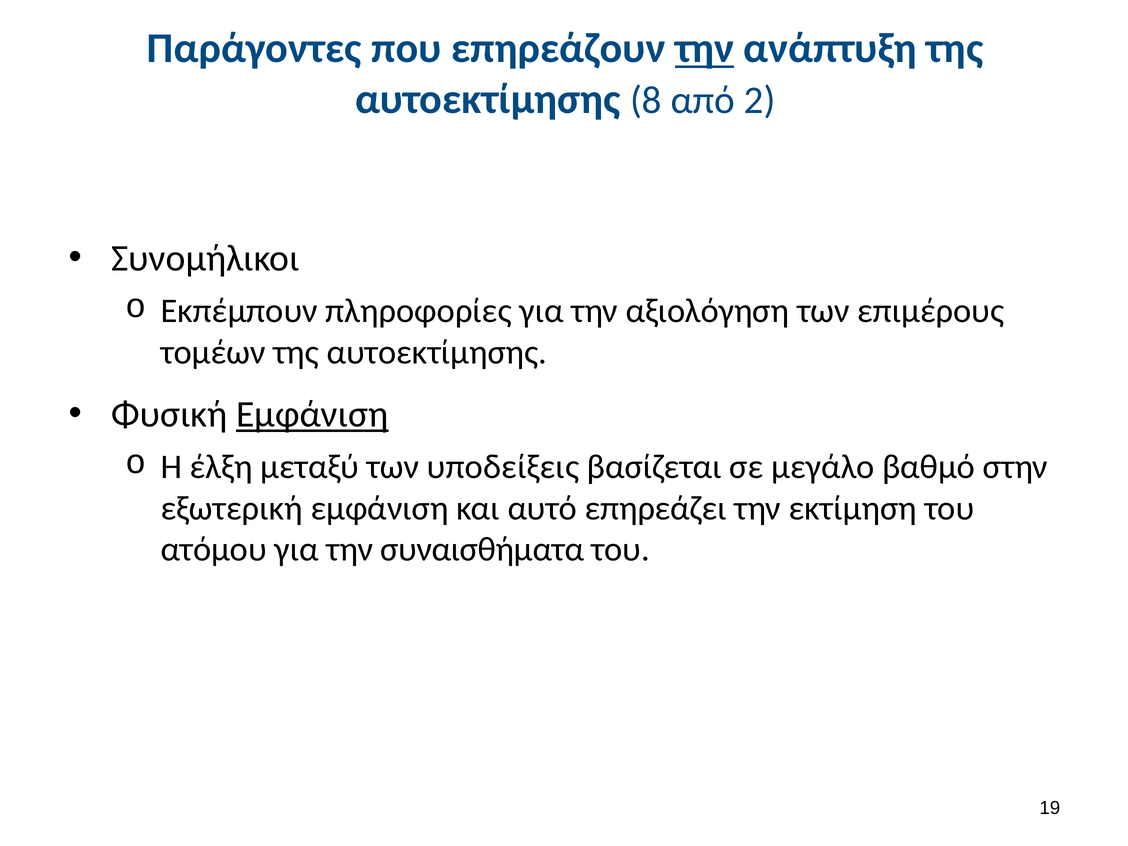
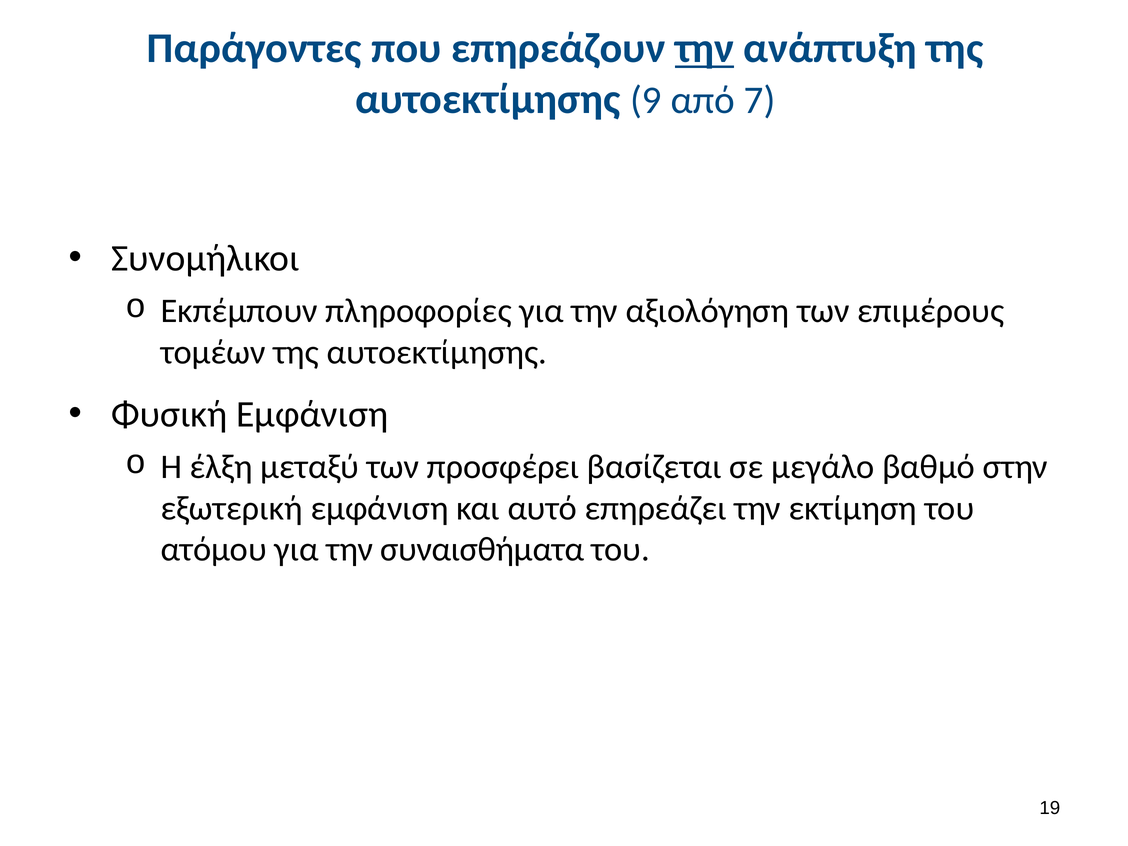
8: 8 -> 9
2: 2 -> 7
Εμφάνιση at (312, 414) underline: present -> none
υποδείξεις: υποδείξεις -> προσφέρει
